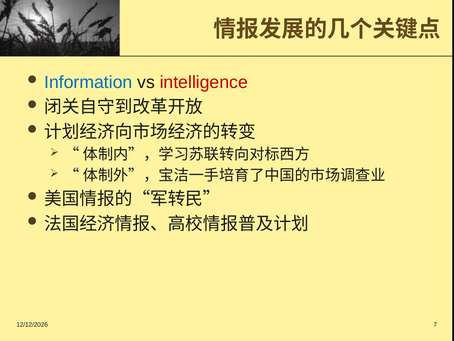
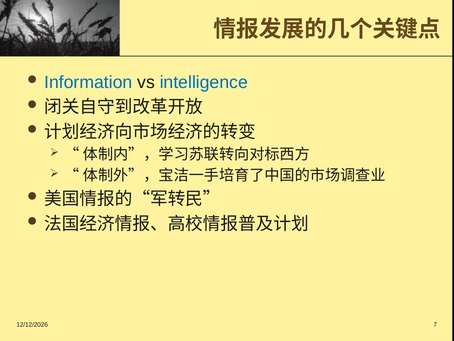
intelligence colour: red -> blue
